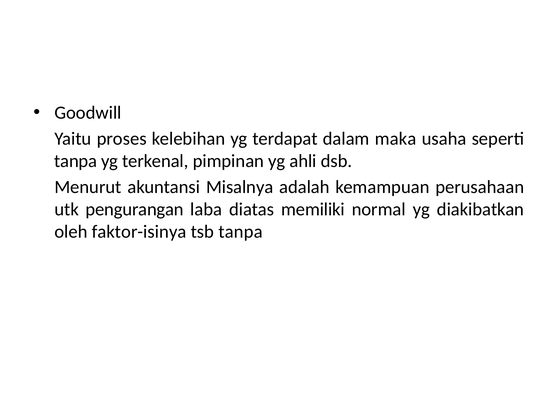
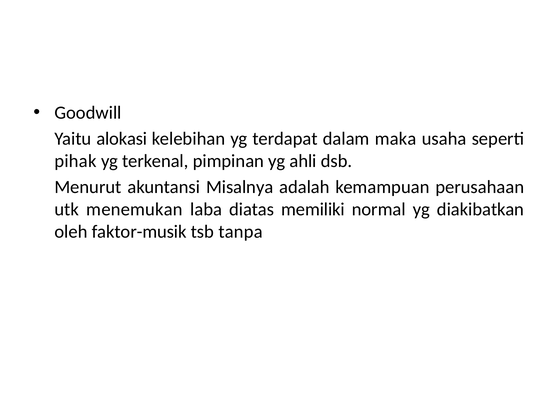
proses: proses -> alokasi
tanpa at (76, 161): tanpa -> pihak
pengurangan: pengurangan -> menemukan
faktor-isinya: faktor-isinya -> faktor-musik
